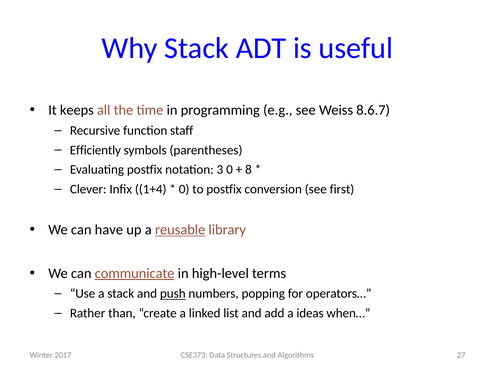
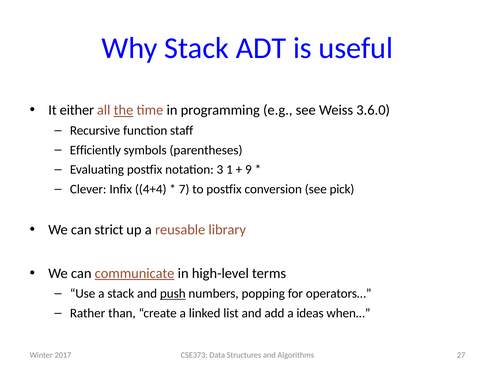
keeps: keeps -> either
the underline: none -> present
8.6.7: 8.6.7 -> 3.6.0
3 0: 0 -> 1
8: 8 -> 9
1+4: 1+4 -> 4+4
0 at (184, 189): 0 -> 7
first: first -> pick
have: have -> strict
reusable underline: present -> none
